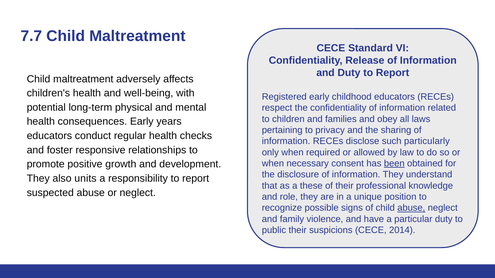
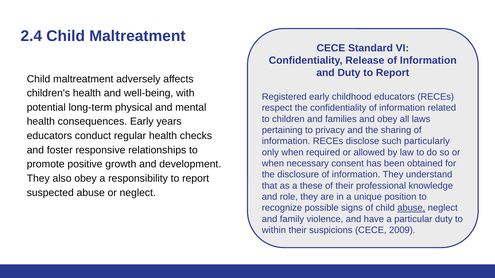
7.7: 7.7 -> 2.4
been underline: present -> none
also units: units -> obey
public: public -> within
2014: 2014 -> 2009
